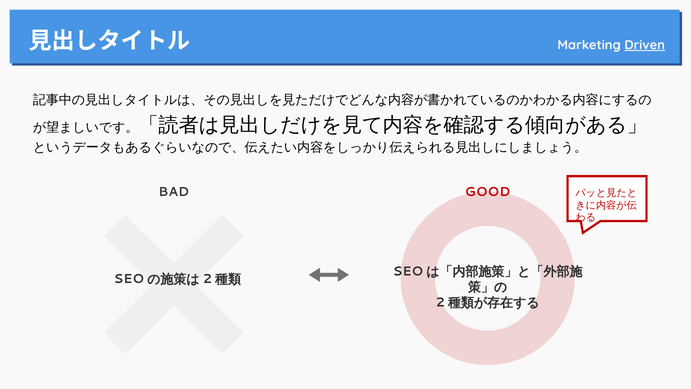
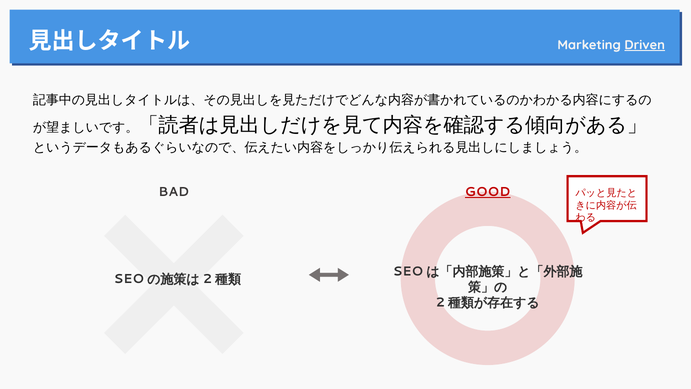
GOOD underline: none -> present
